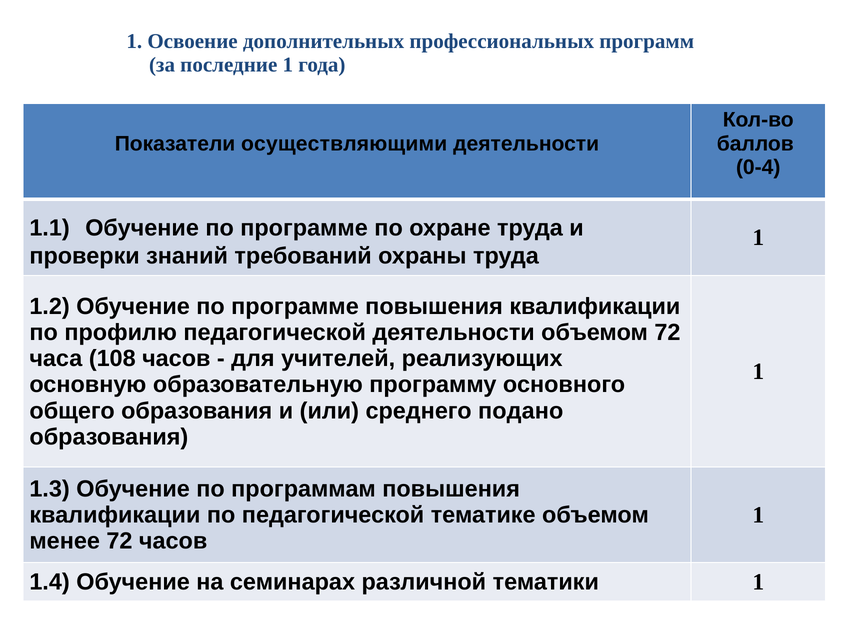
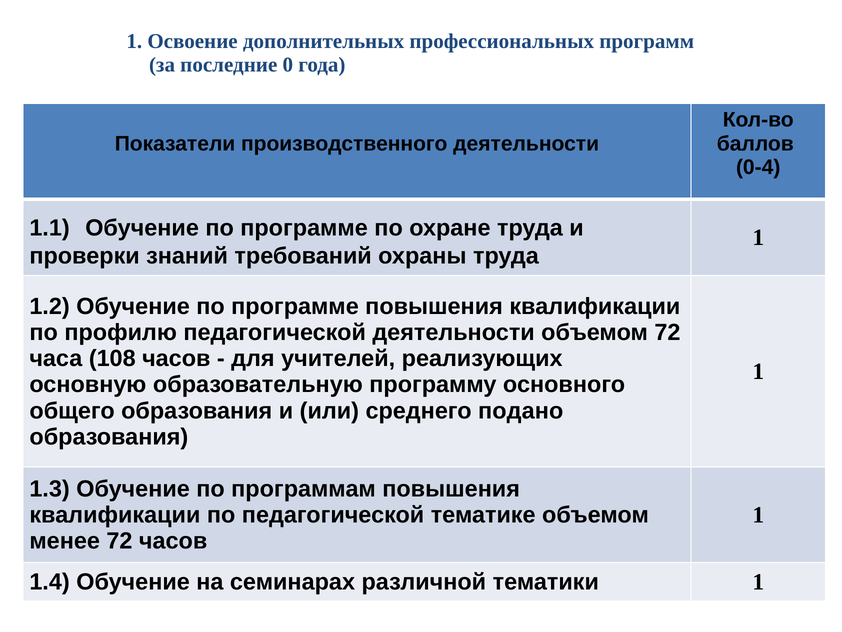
последние 1: 1 -> 0
осуществляющими: осуществляющими -> производственного
